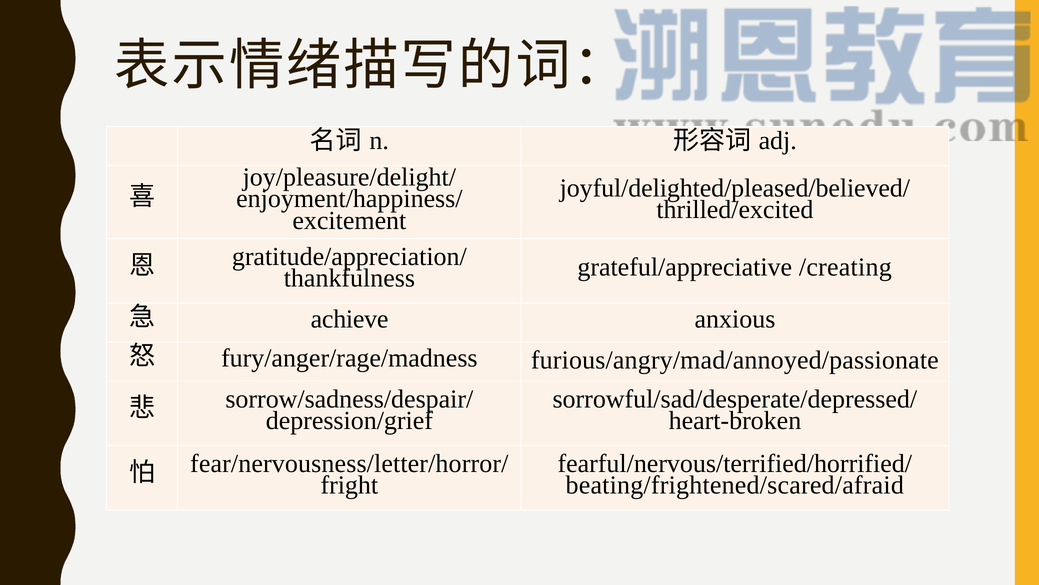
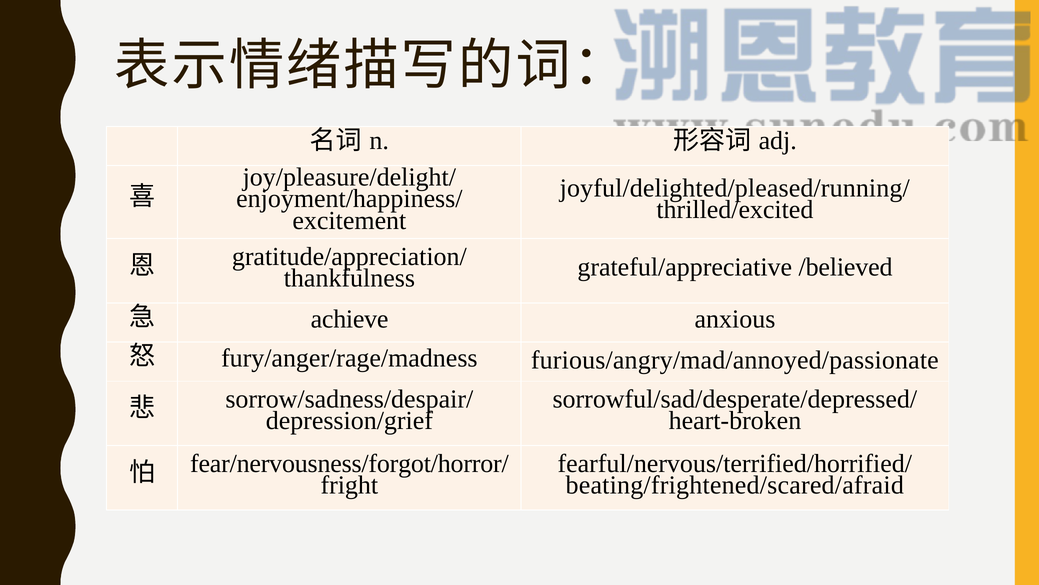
joyful/delighted/pleased/believed/: joyful/delighted/pleased/believed/ -> joyful/delighted/pleased/running/
/creating: /creating -> /believed
fear/nervousness/letter/horror/: fear/nervousness/letter/horror/ -> fear/nervousness/forgot/horror/
